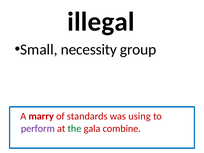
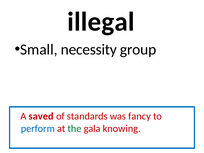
marry: marry -> saved
using: using -> fancy
perform colour: purple -> blue
combine: combine -> knowing
